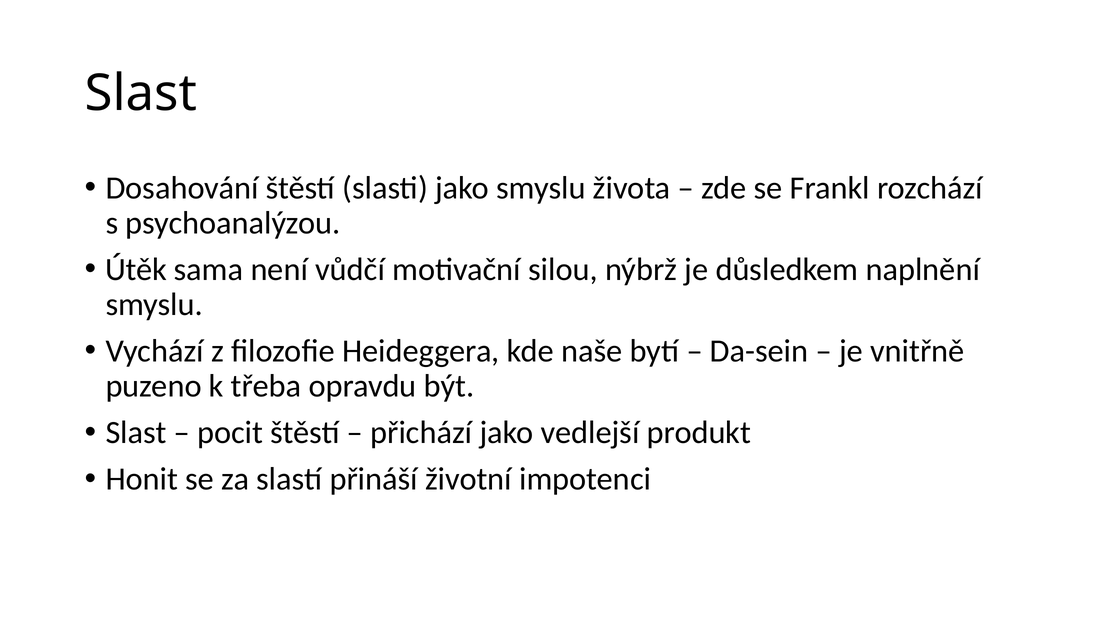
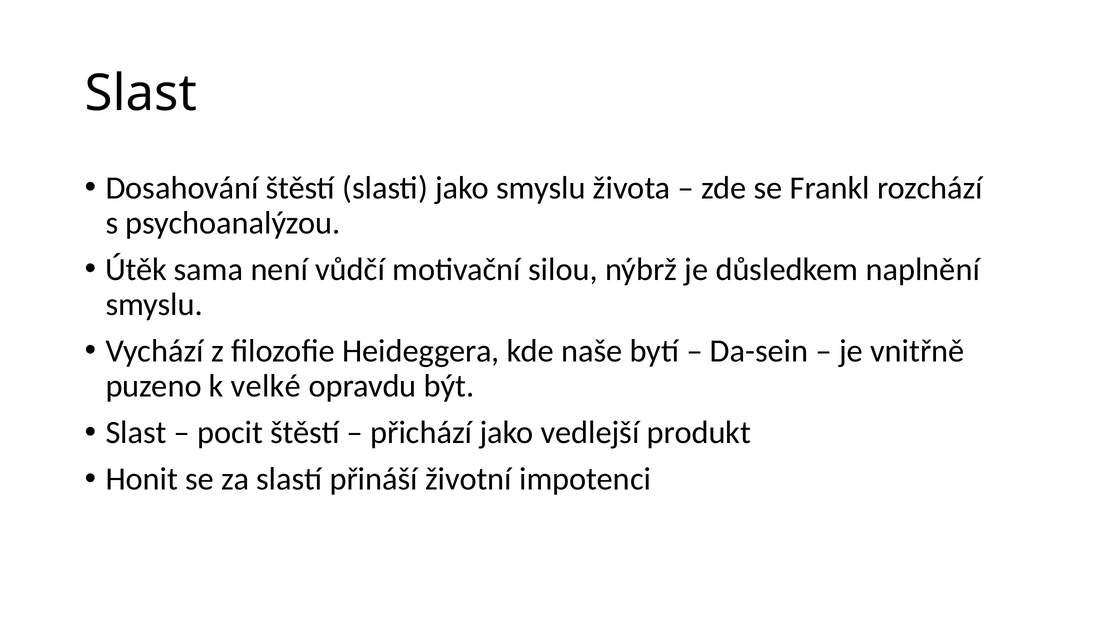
třeba: třeba -> velké
